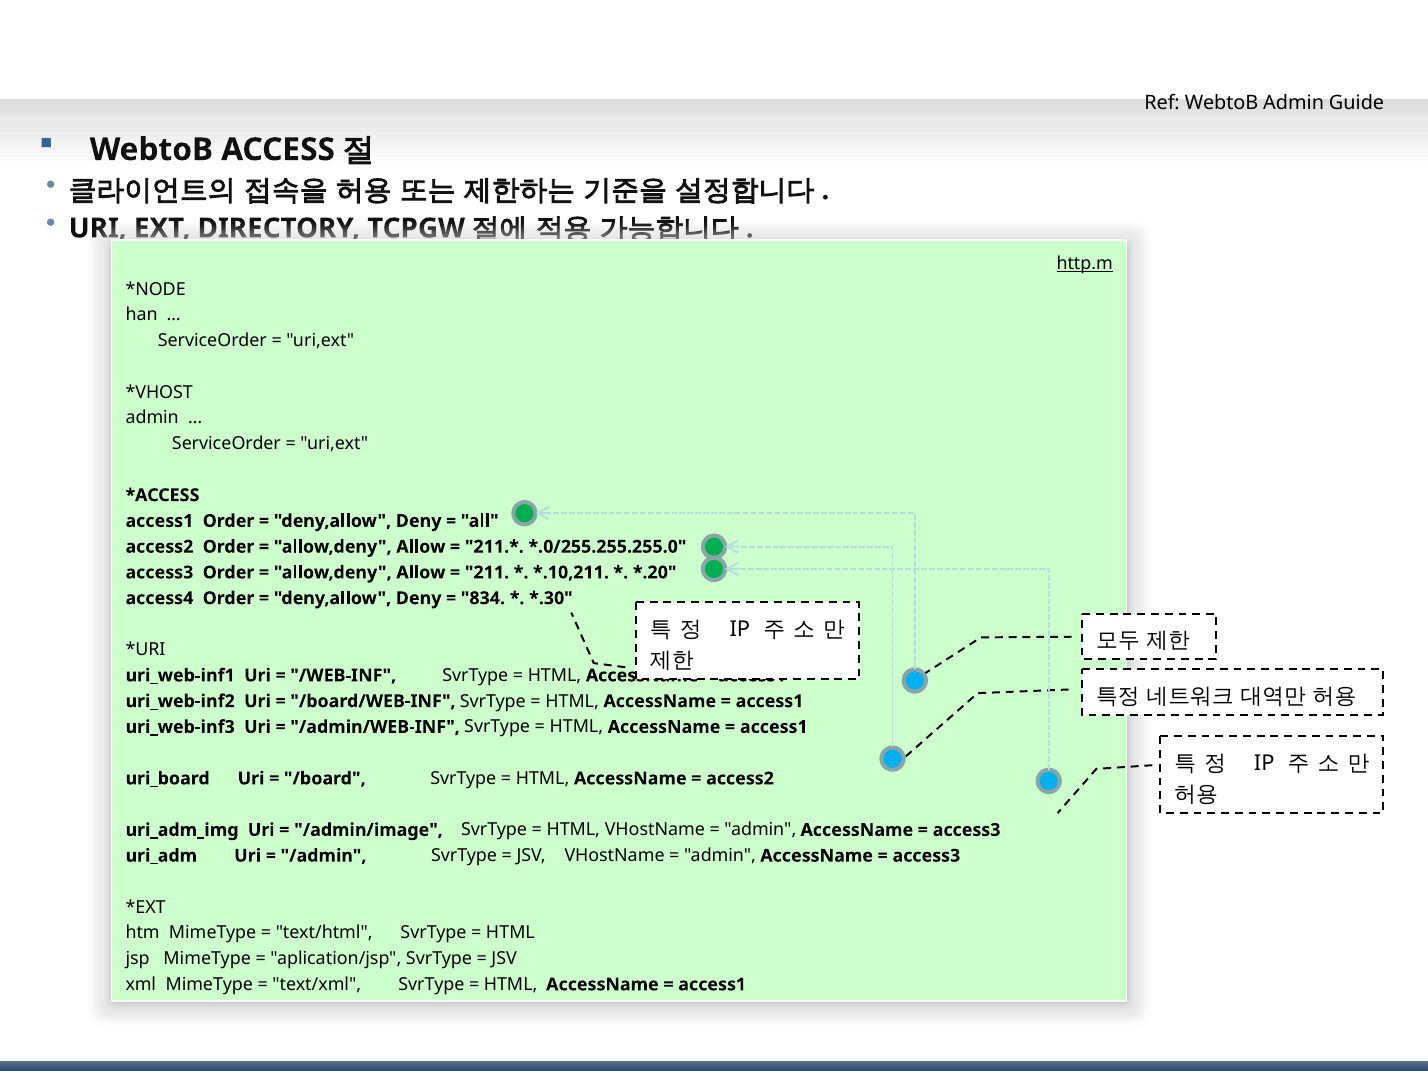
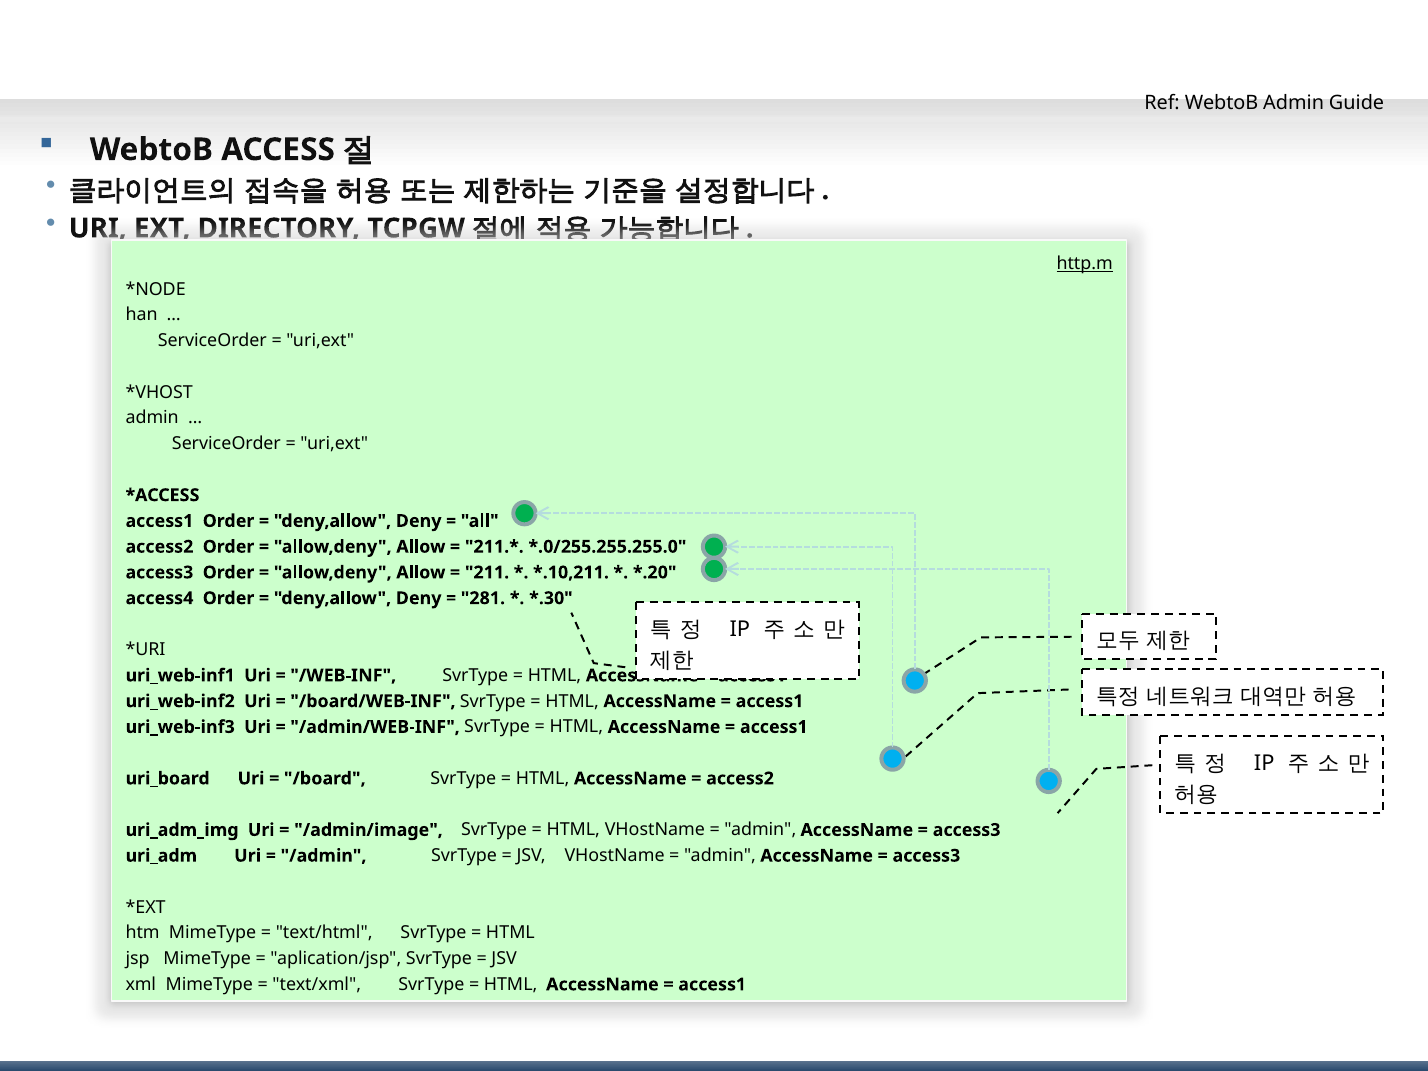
834: 834 -> 281
